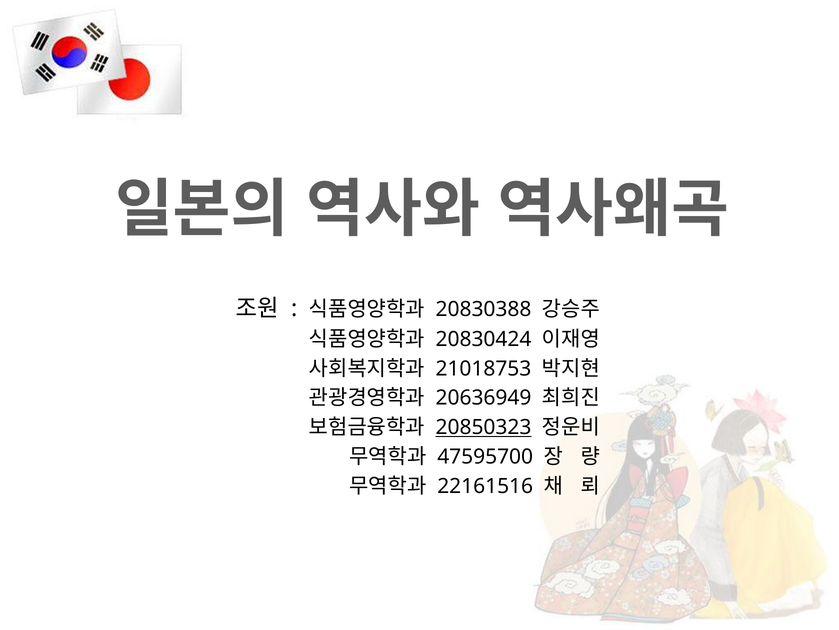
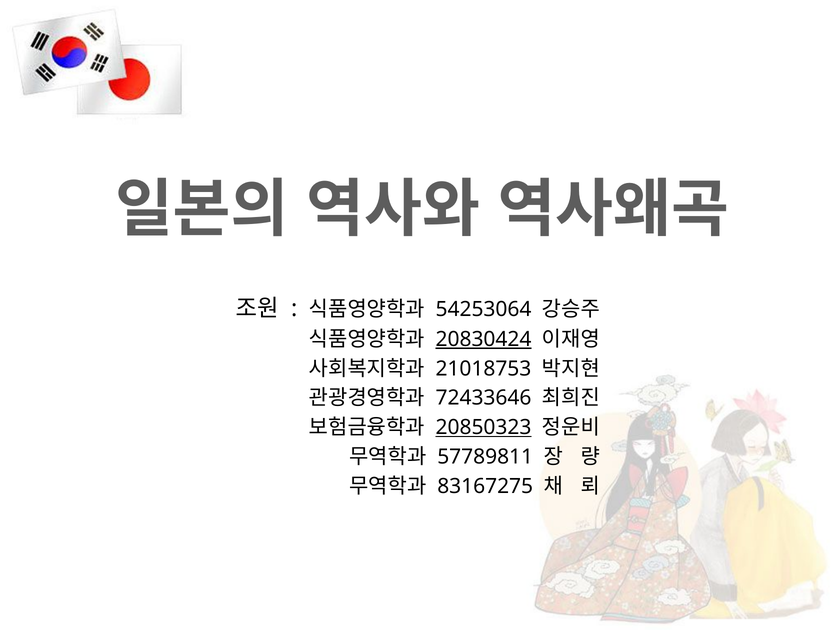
20830388: 20830388 -> 54253064
20830424 underline: none -> present
20636949: 20636949 -> 72433646
47595700: 47595700 -> 57789811
22161516: 22161516 -> 83167275
